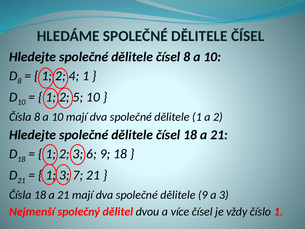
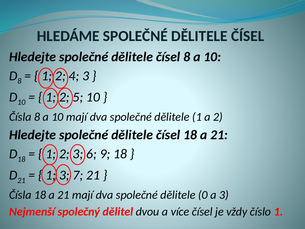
4 1: 1 -> 3
dělitele 9: 9 -> 0
